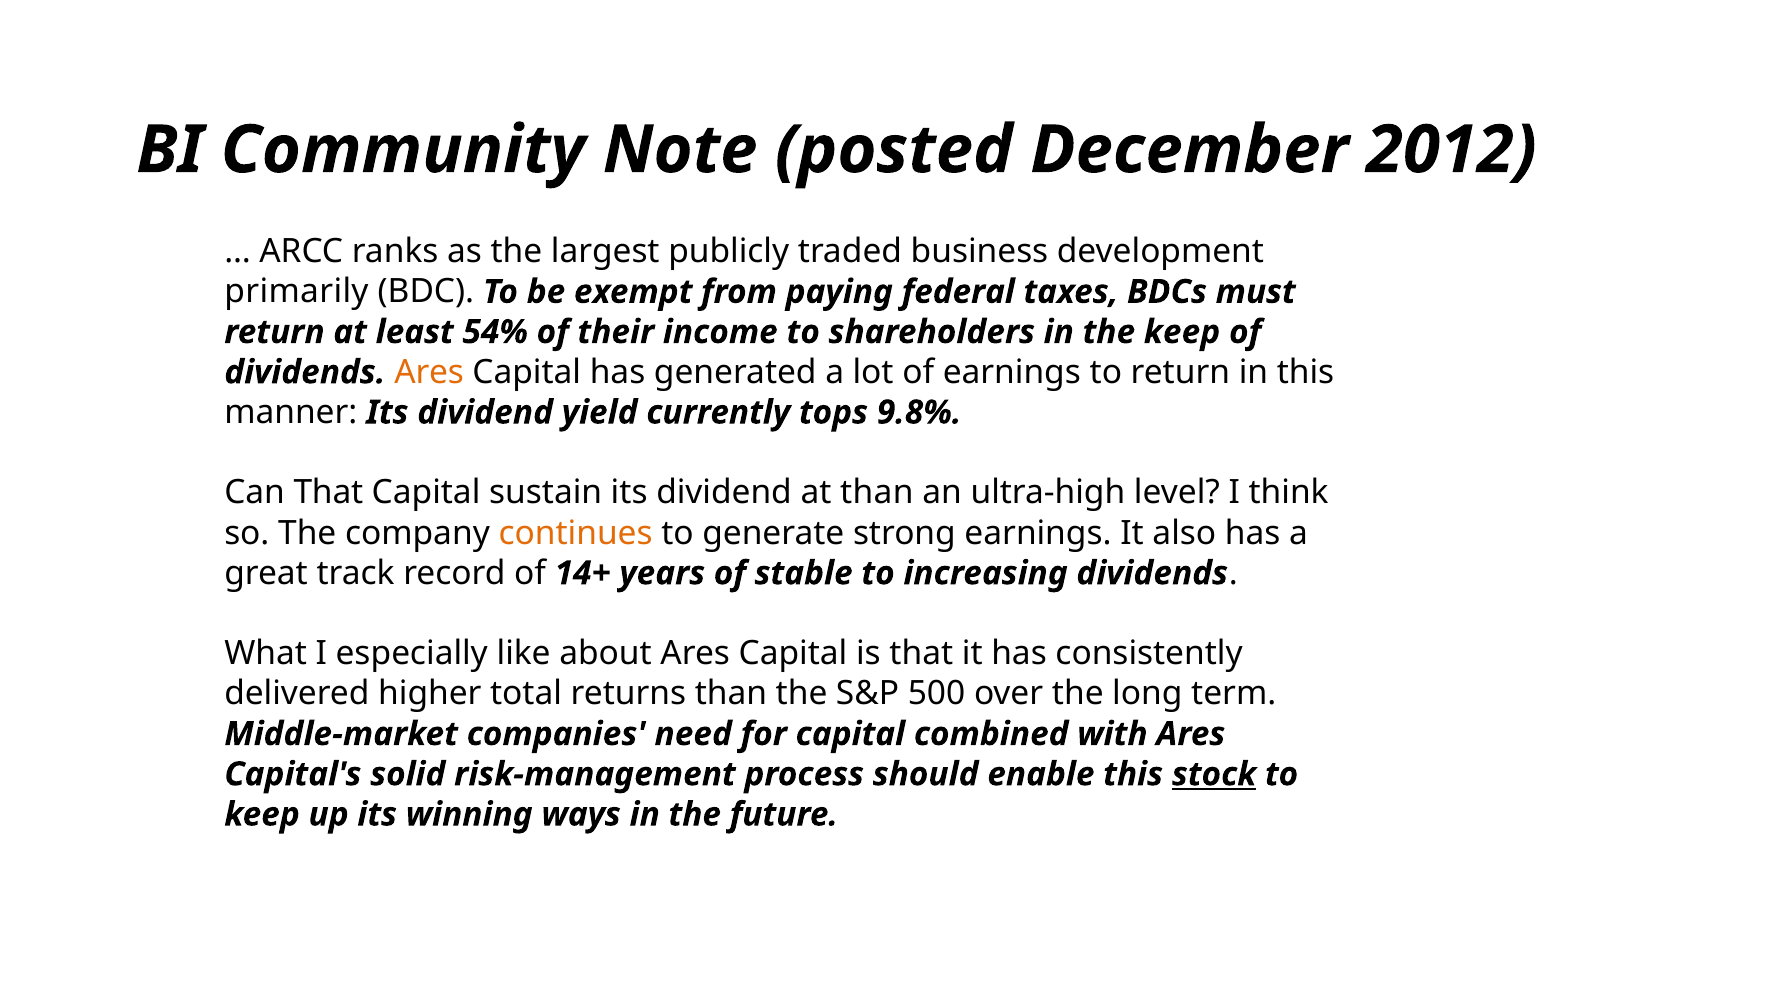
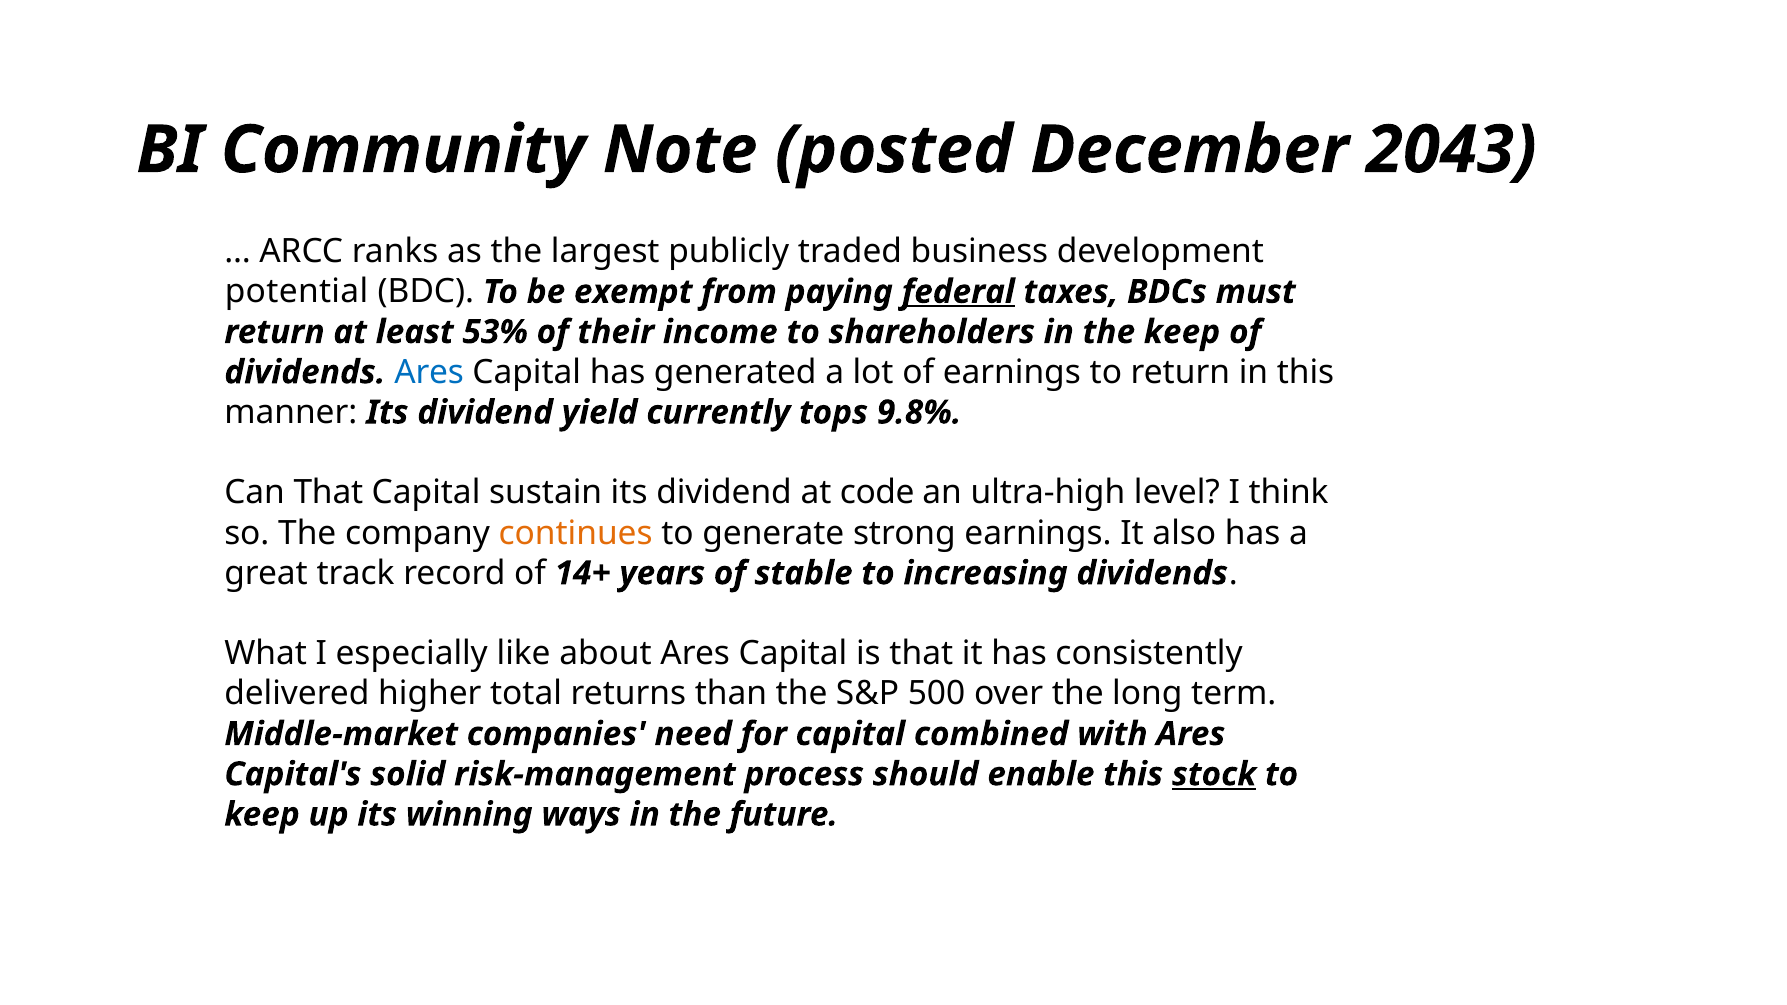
2012: 2012 -> 2043
primarily: primarily -> potential
federal underline: none -> present
54%: 54% -> 53%
Ares at (429, 372) colour: orange -> blue
at than: than -> code
